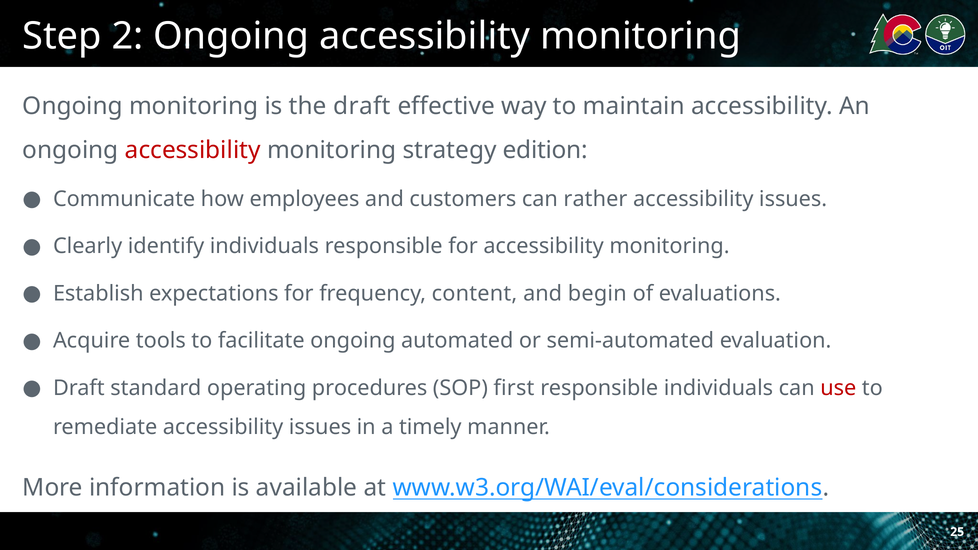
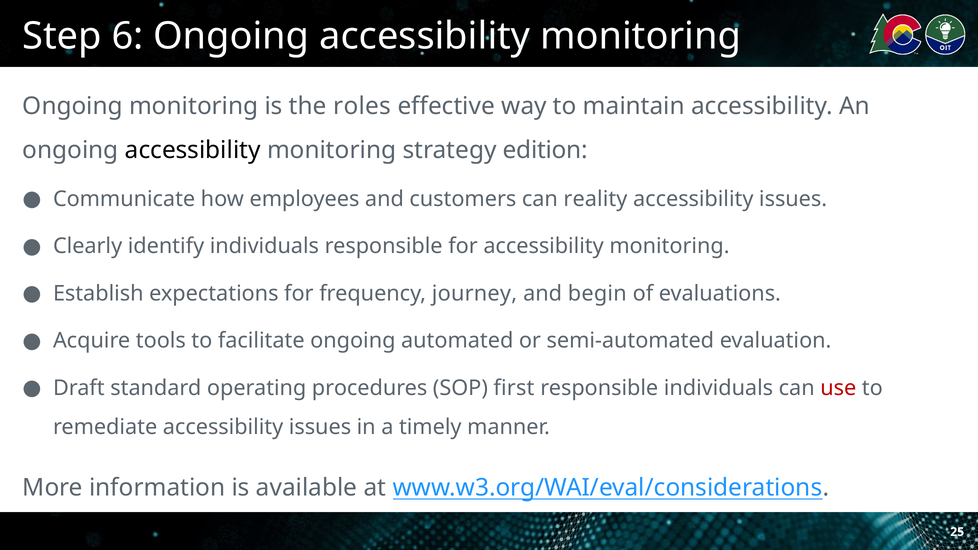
2: 2 -> 6
the draft: draft -> roles
accessibility at (193, 150) colour: red -> black
rather: rather -> reality
content: content -> journey
